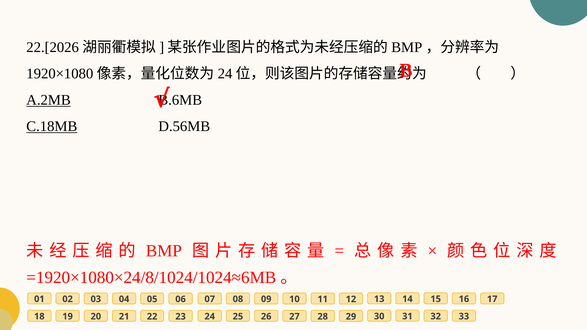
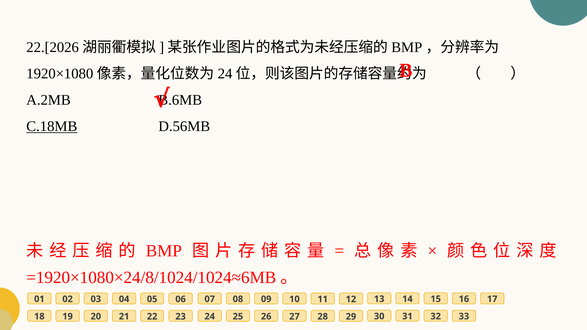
A.2MB underline: present -> none
